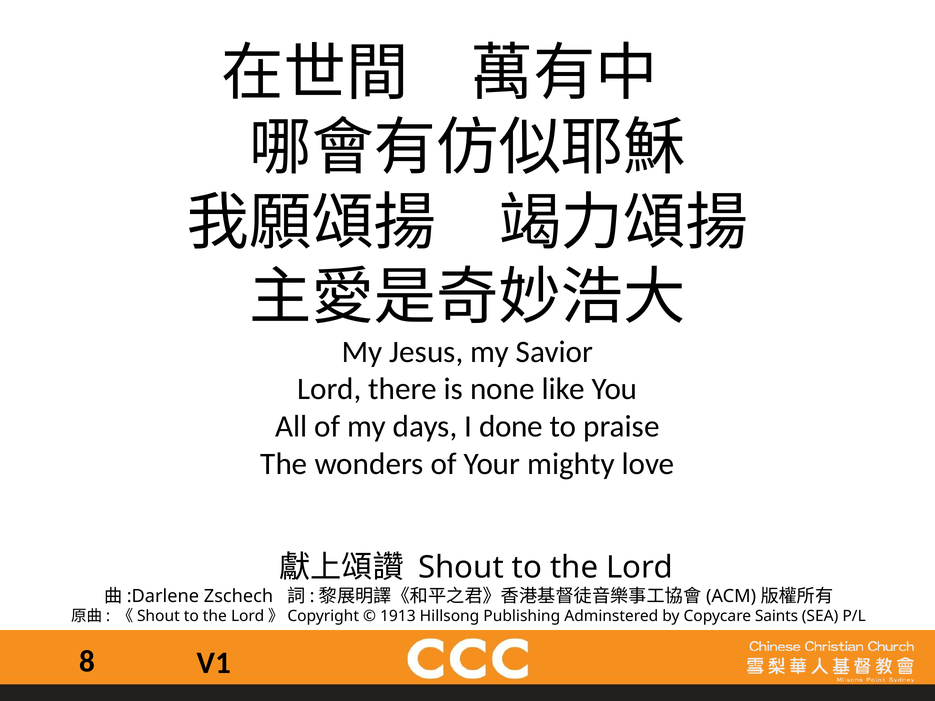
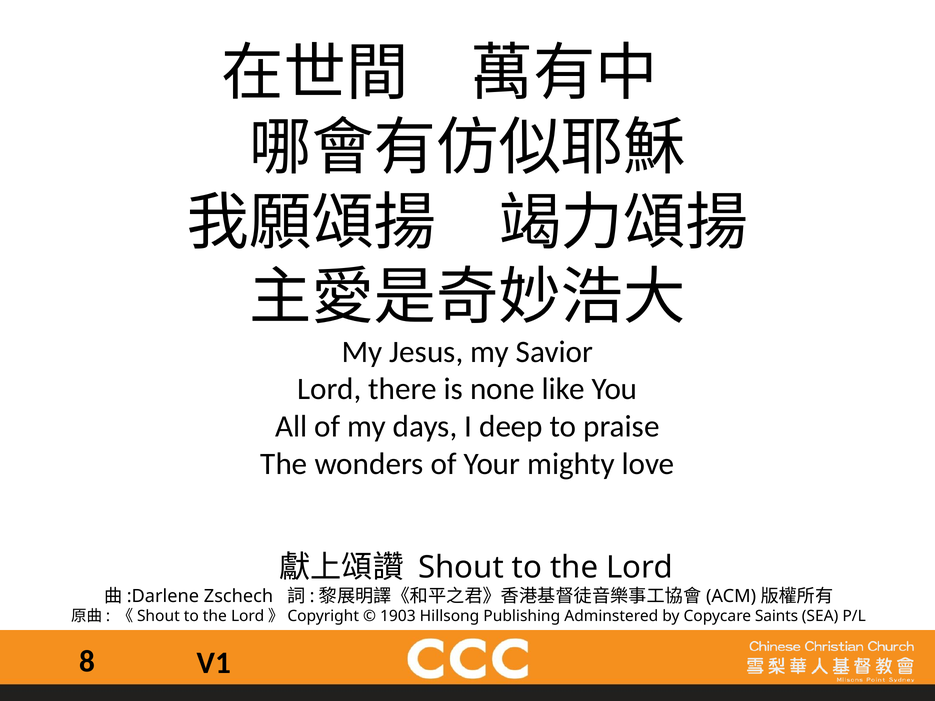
done: done -> deep
1913: 1913 -> 1903
